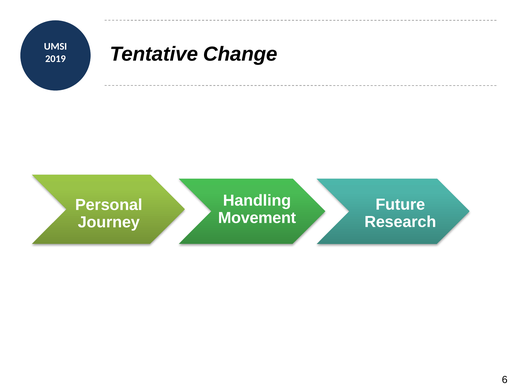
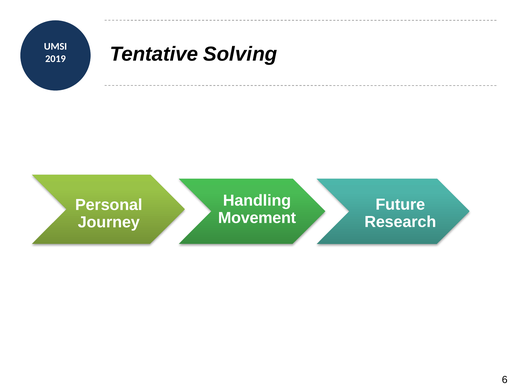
Change: Change -> Solving
